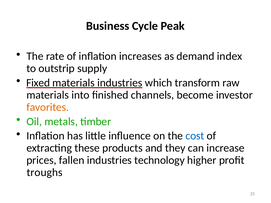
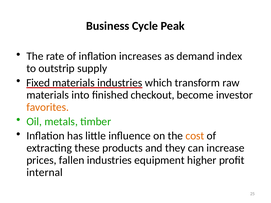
channels: channels -> checkout
cost colour: blue -> orange
technology: technology -> equipment
troughs: troughs -> internal
